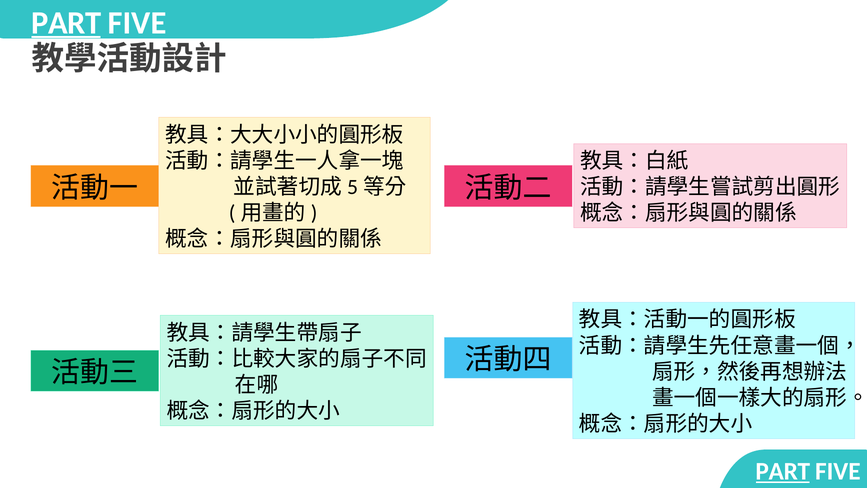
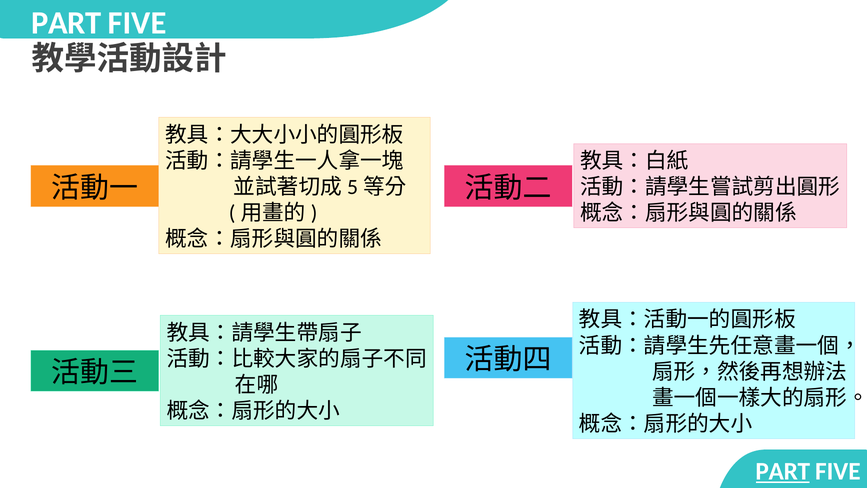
PART at (66, 23) underline: present -> none
